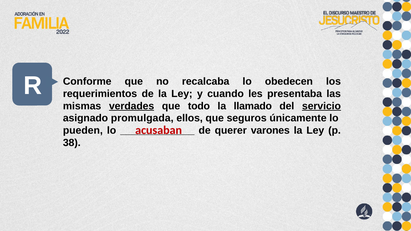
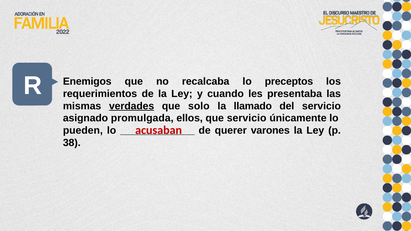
Conforme: Conforme -> Enemigos
obedecen: obedecen -> preceptos
todo: todo -> solo
servicio at (321, 106) underline: present -> none
que seguros: seguros -> servicio
